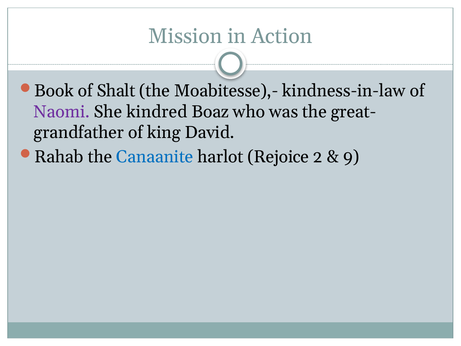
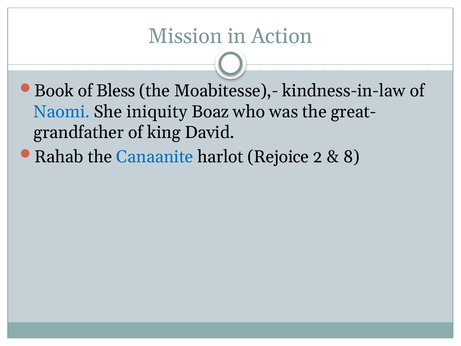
Shalt: Shalt -> Bless
Naomi colour: purple -> blue
kindred: kindred -> iniquity
9: 9 -> 8
